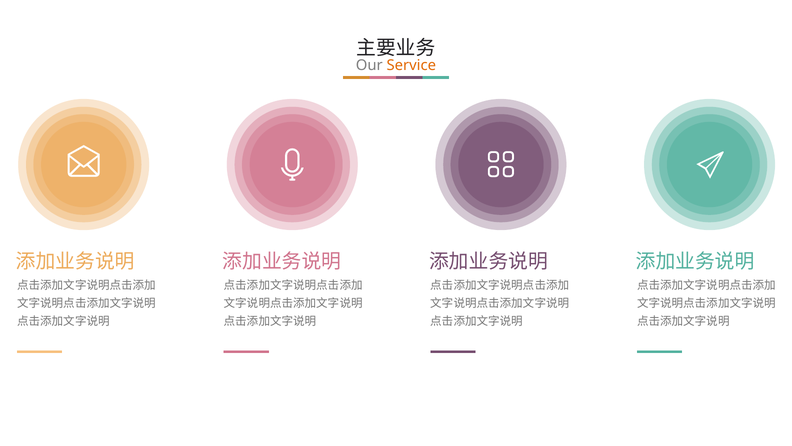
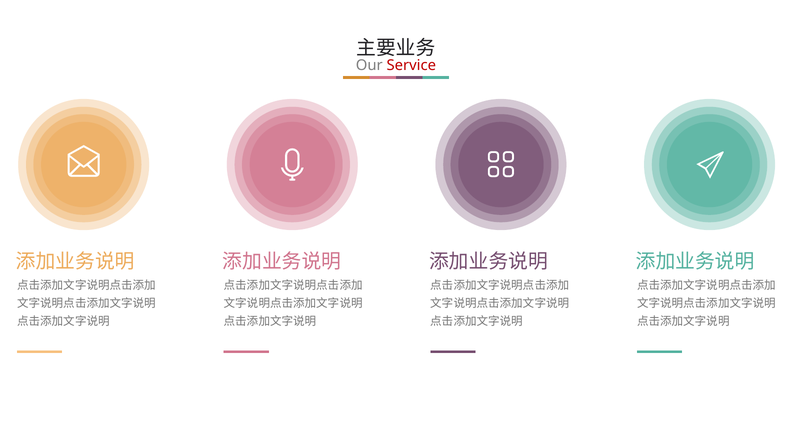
Service colour: orange -> red
